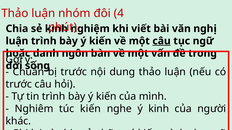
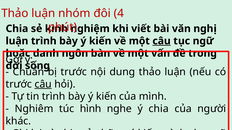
câu at (43, 84) underline: none -> present
túc kiến: kiến -> hình
ý kinh: kinh -> chia
